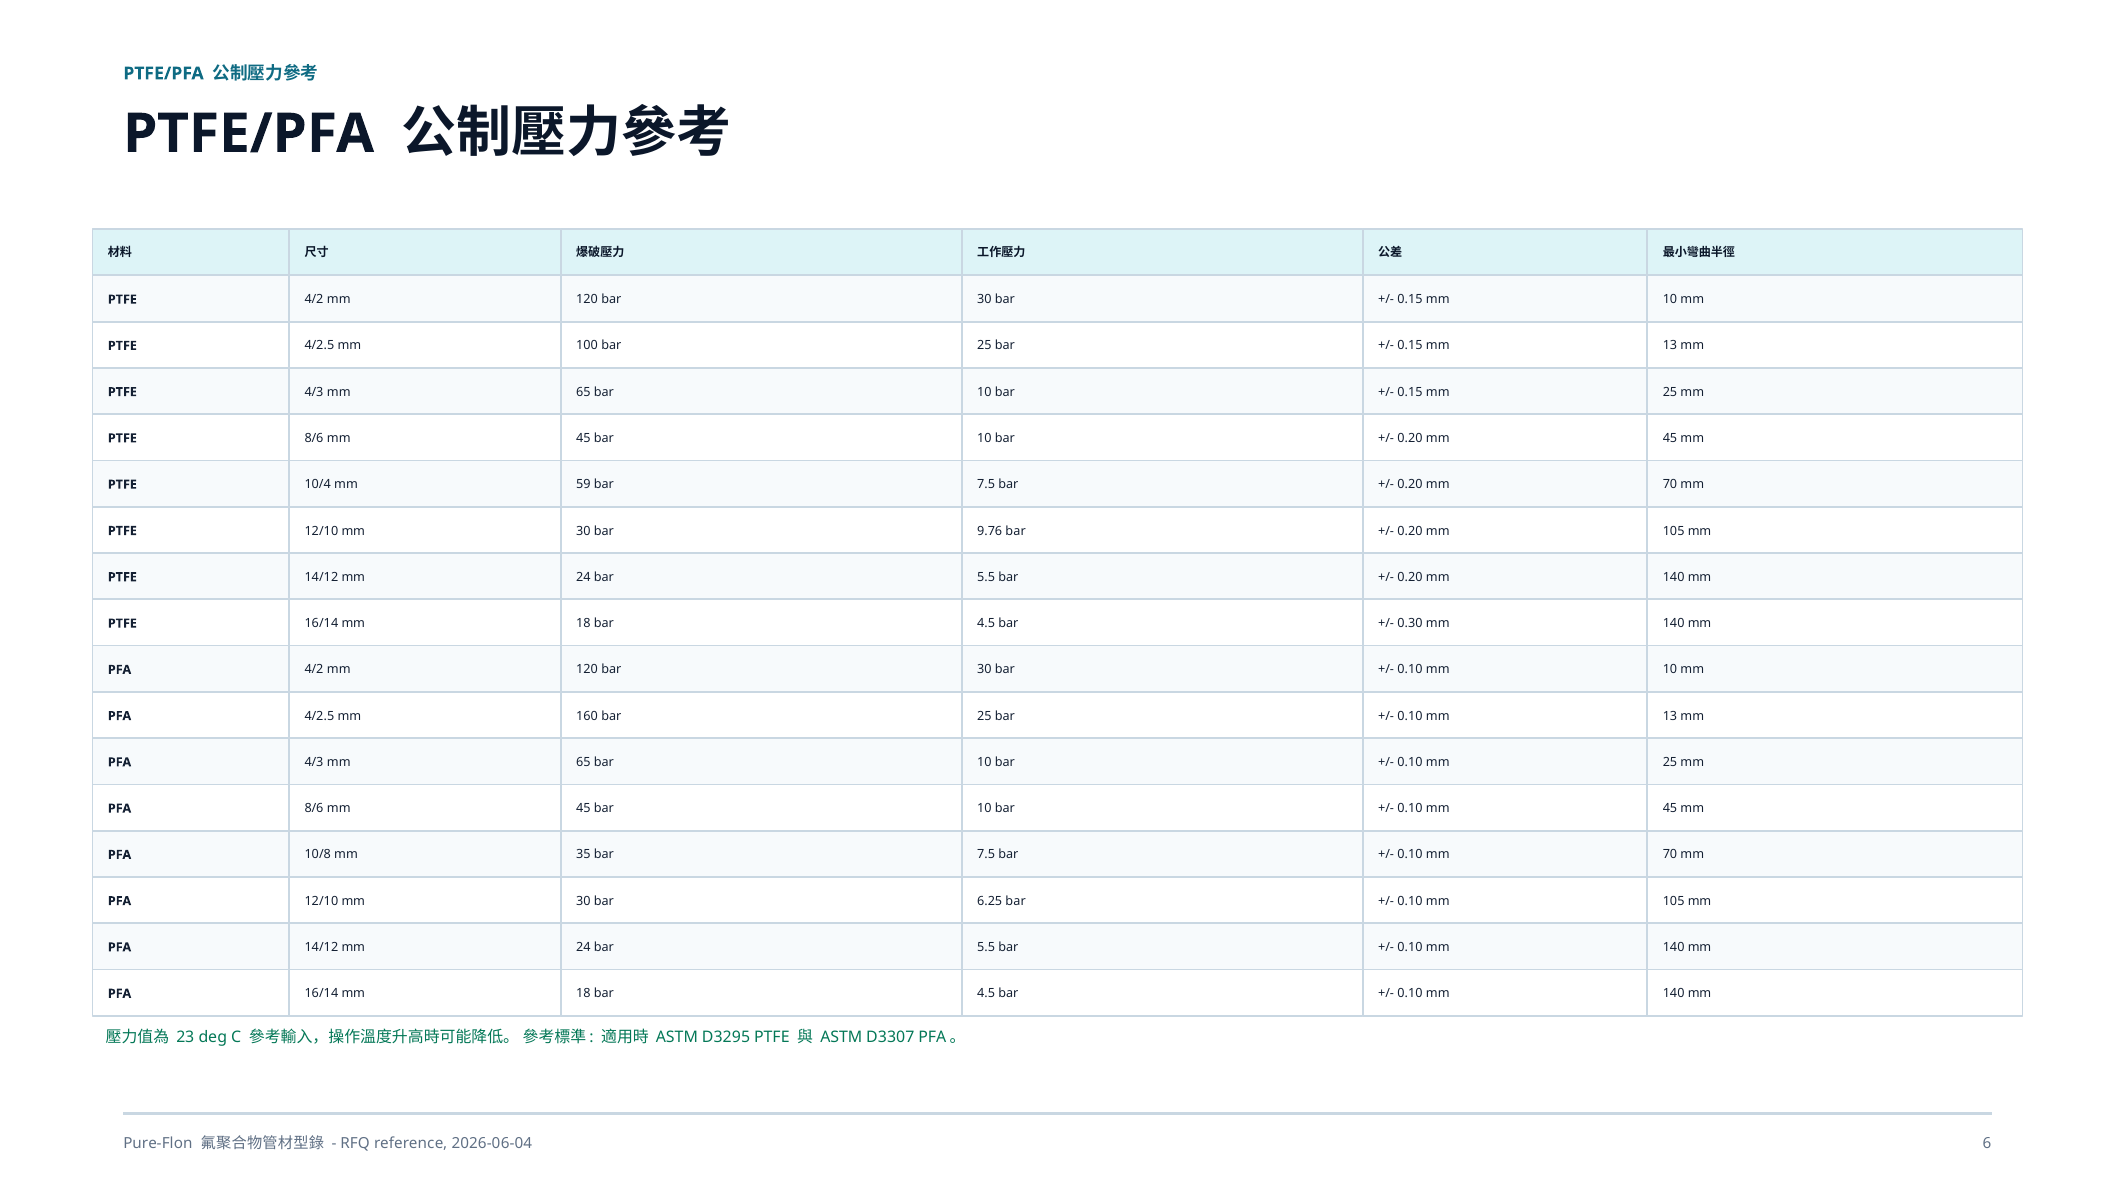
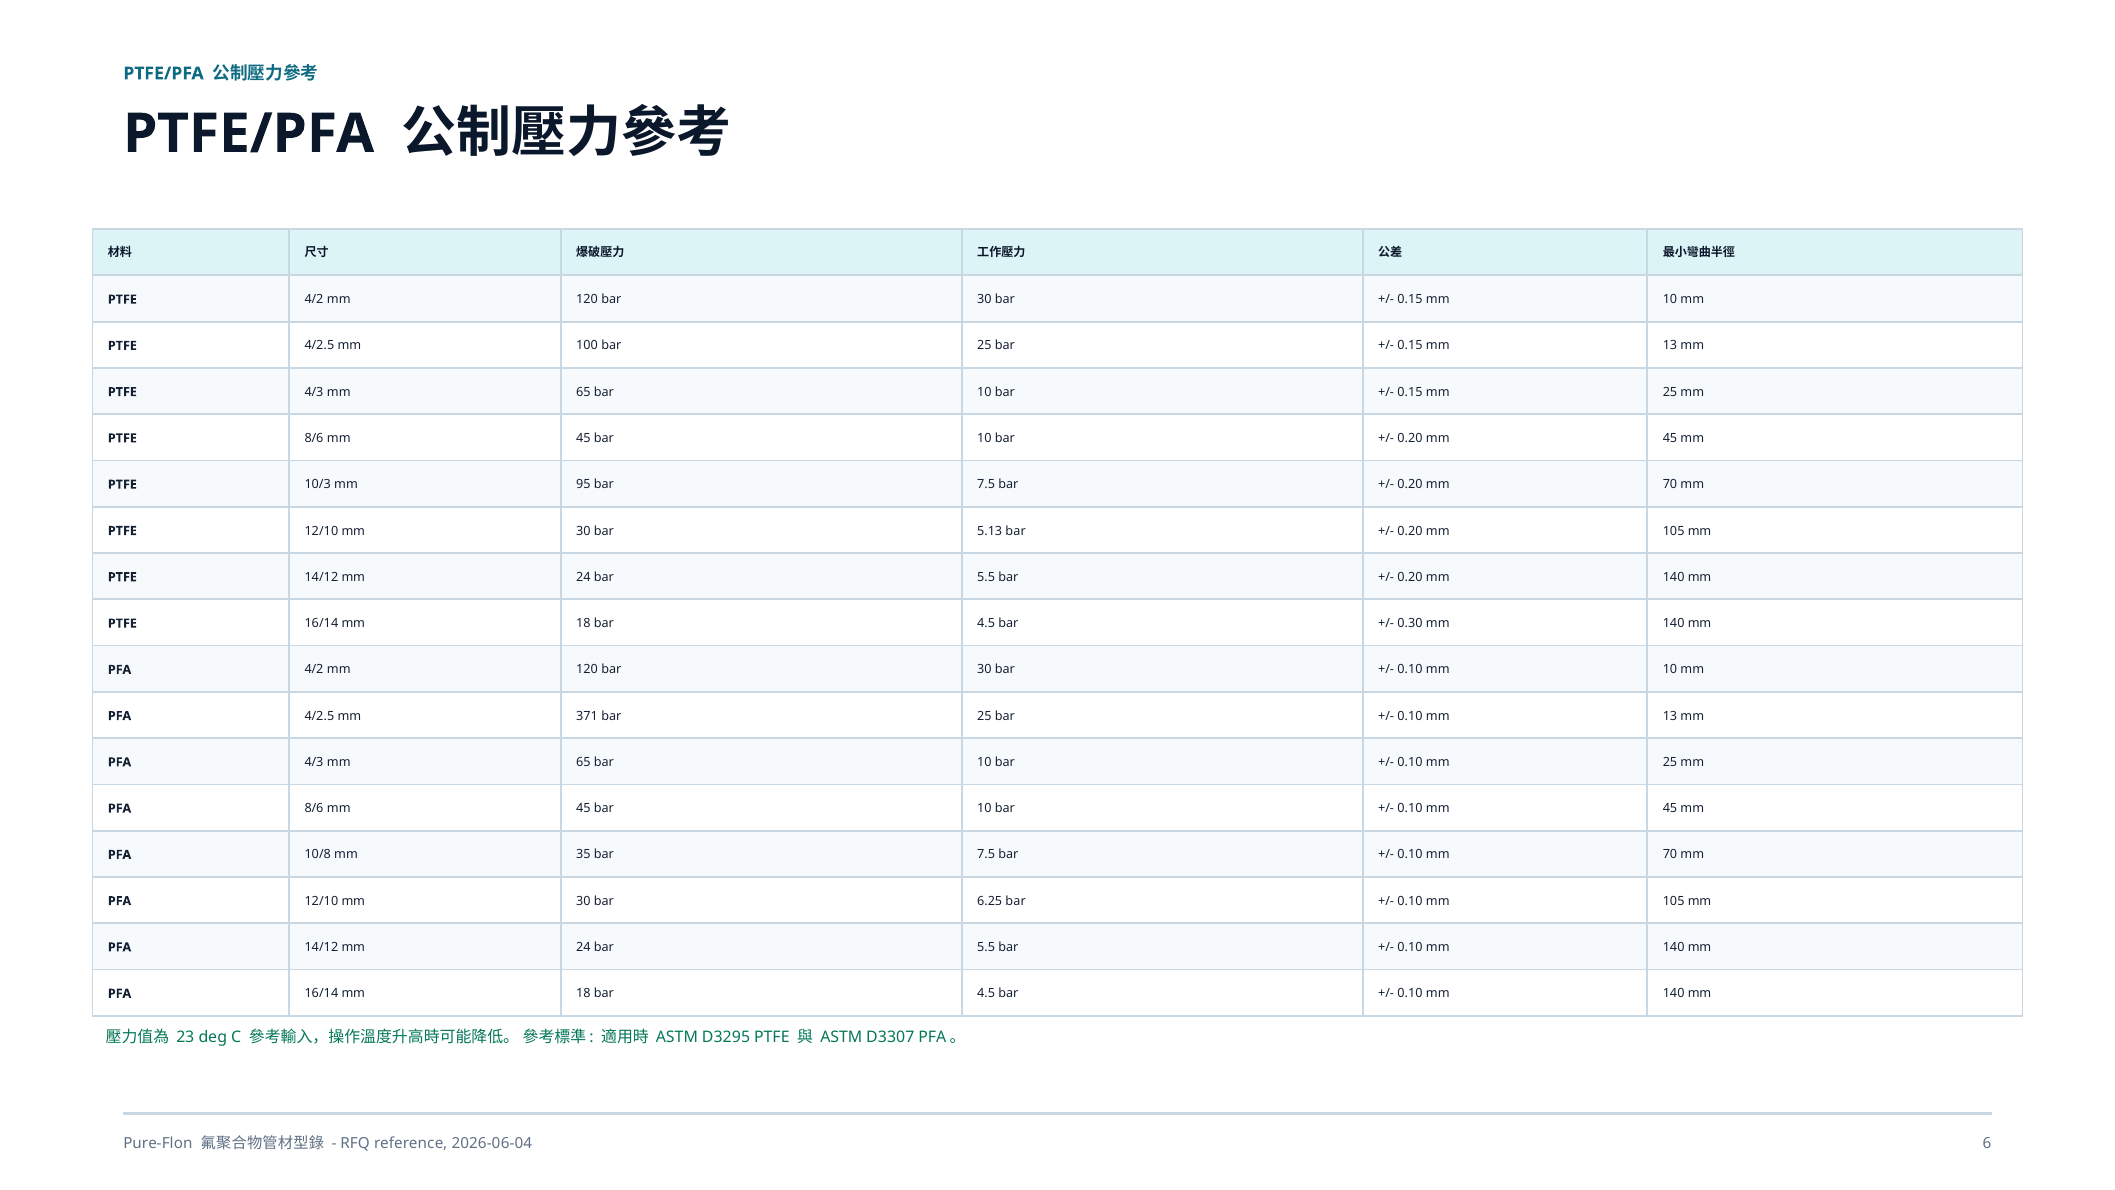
10/4: 10/4 -> 10/3
59: 59 -> 95
9.76: 9.76 -> 5.13
160: 160 -> 371
